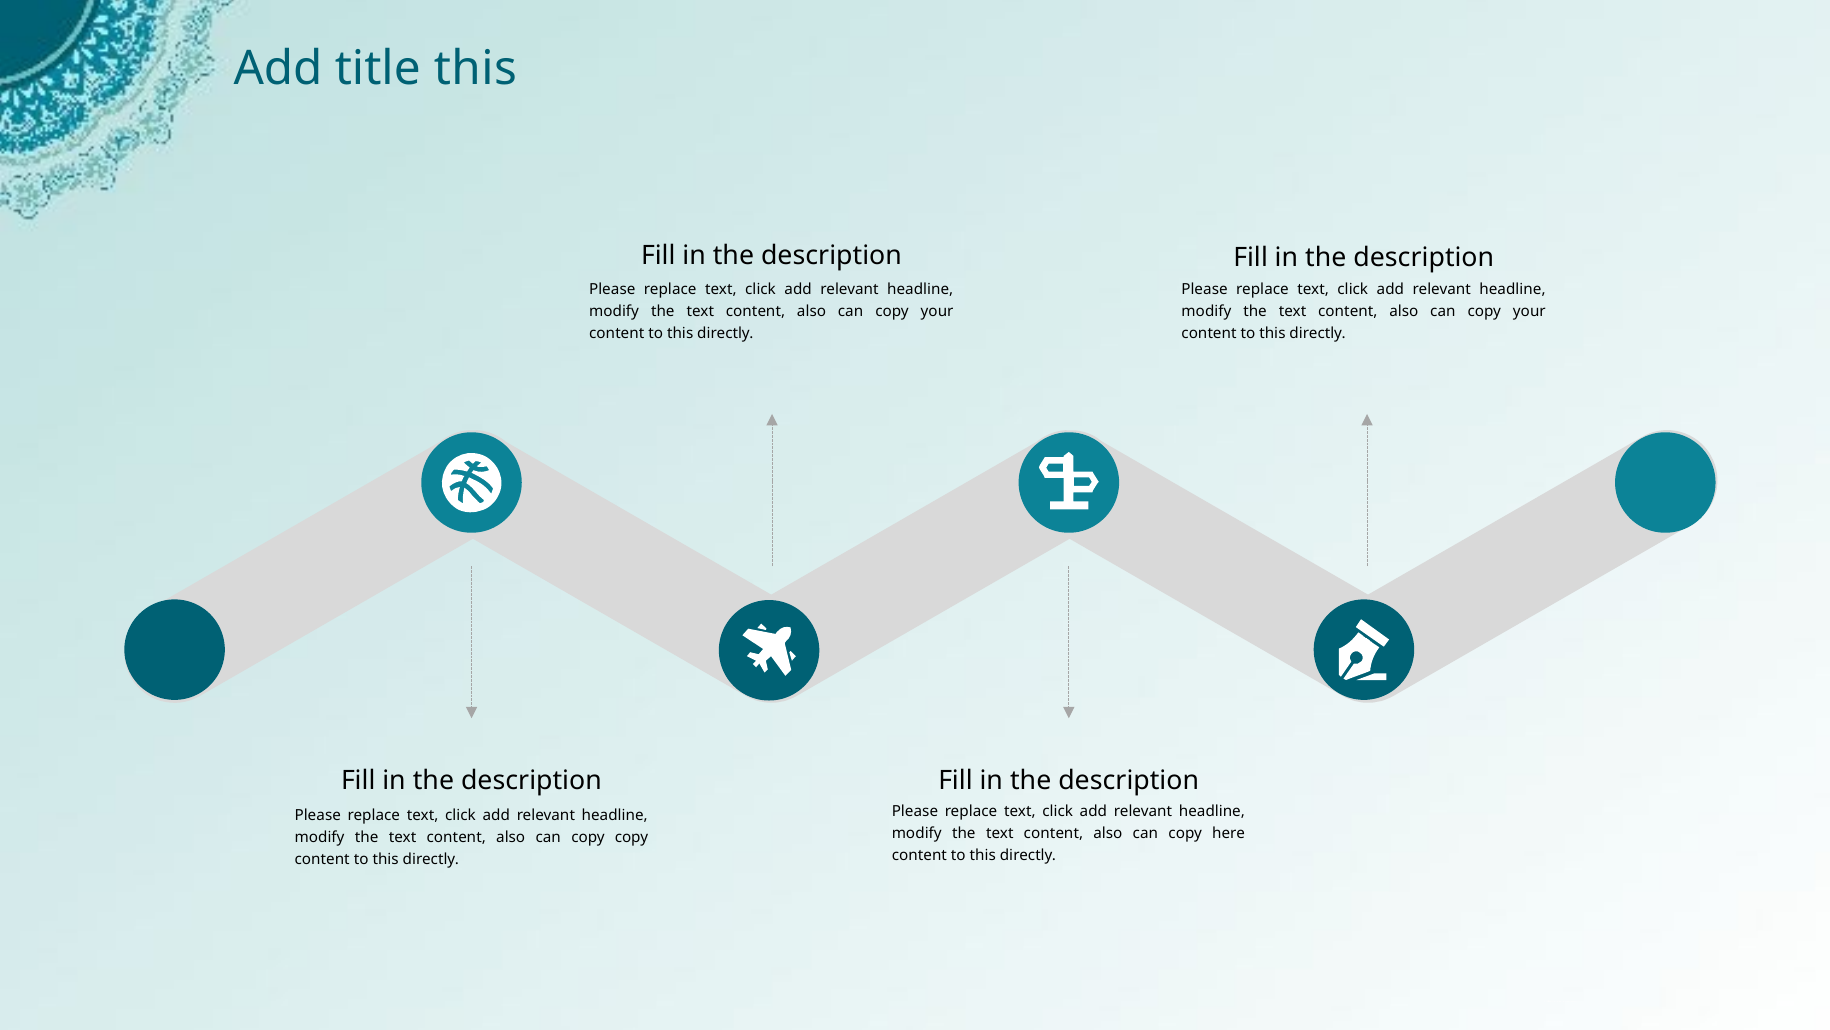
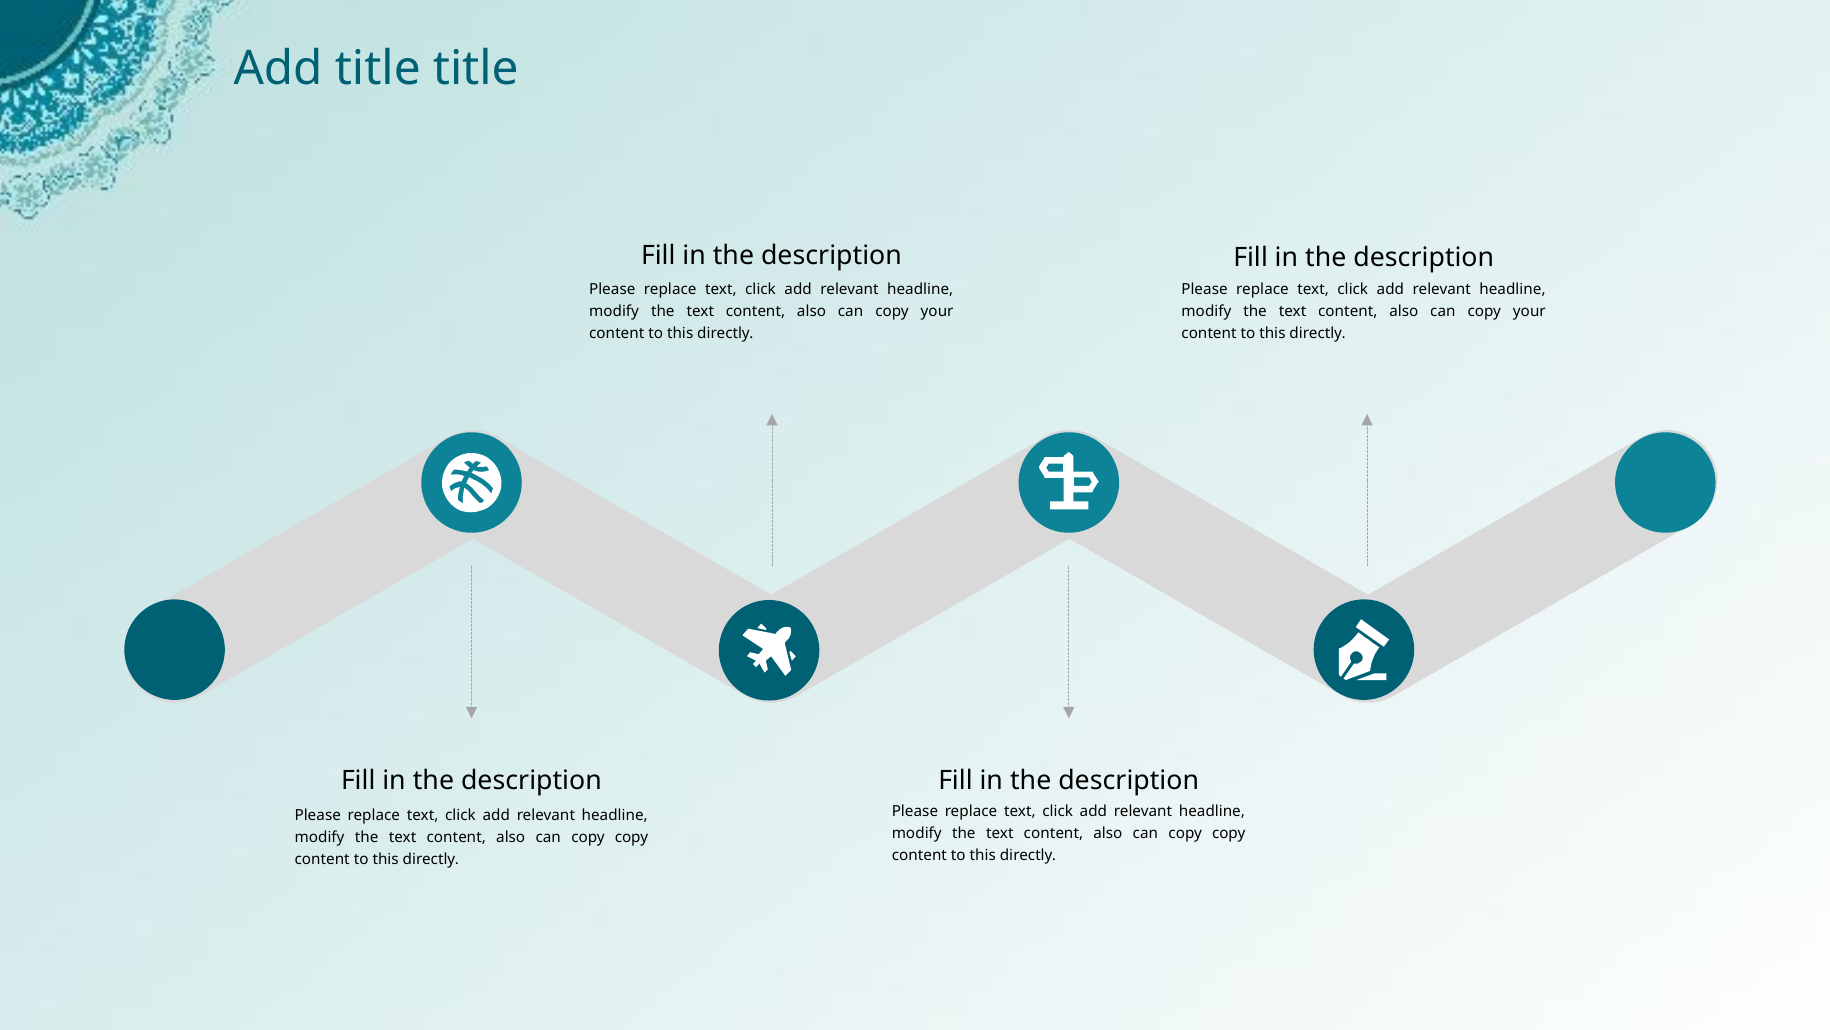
title this: this -> title
here at (1229, 833): here -> copy
